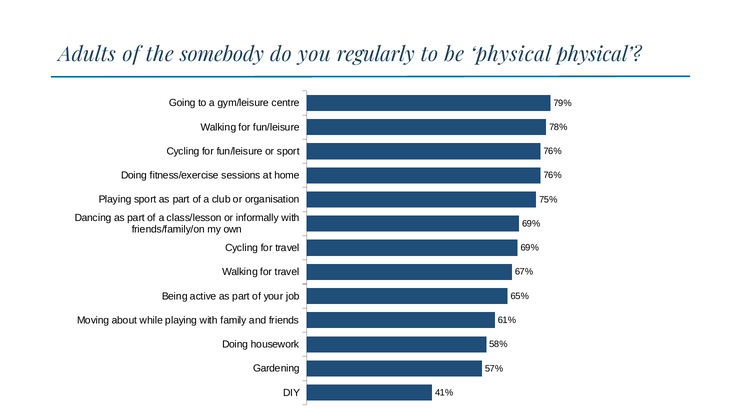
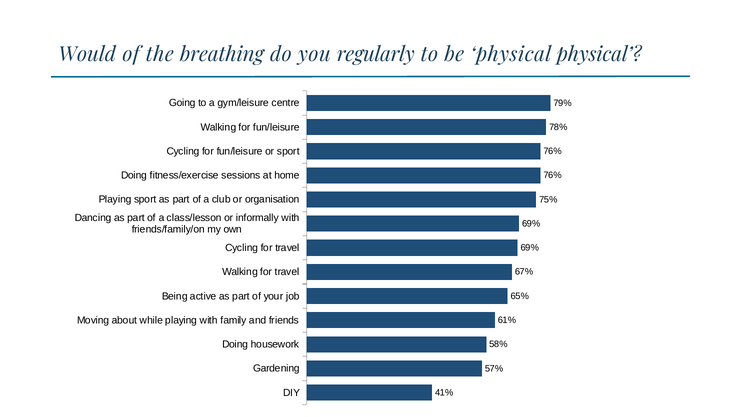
Adults: Adults -> Would
somebody: somebody -> breathing
